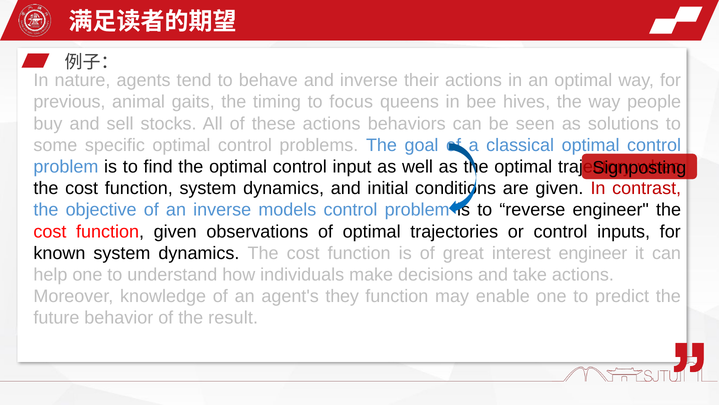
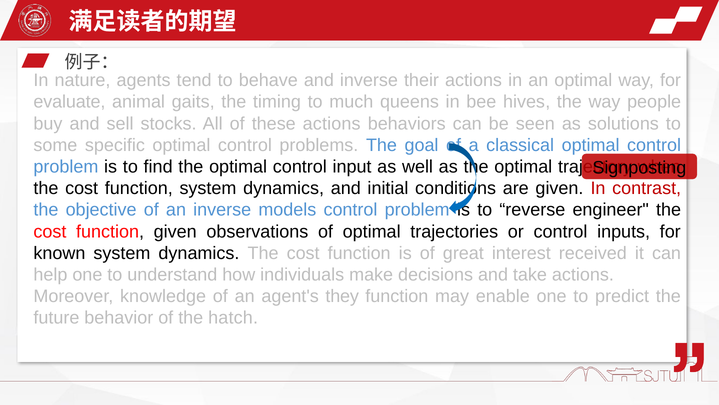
previous: previous -> evaluate
focus: focus -> much
interest engineer: engineer -> received
result: result -> hatch
